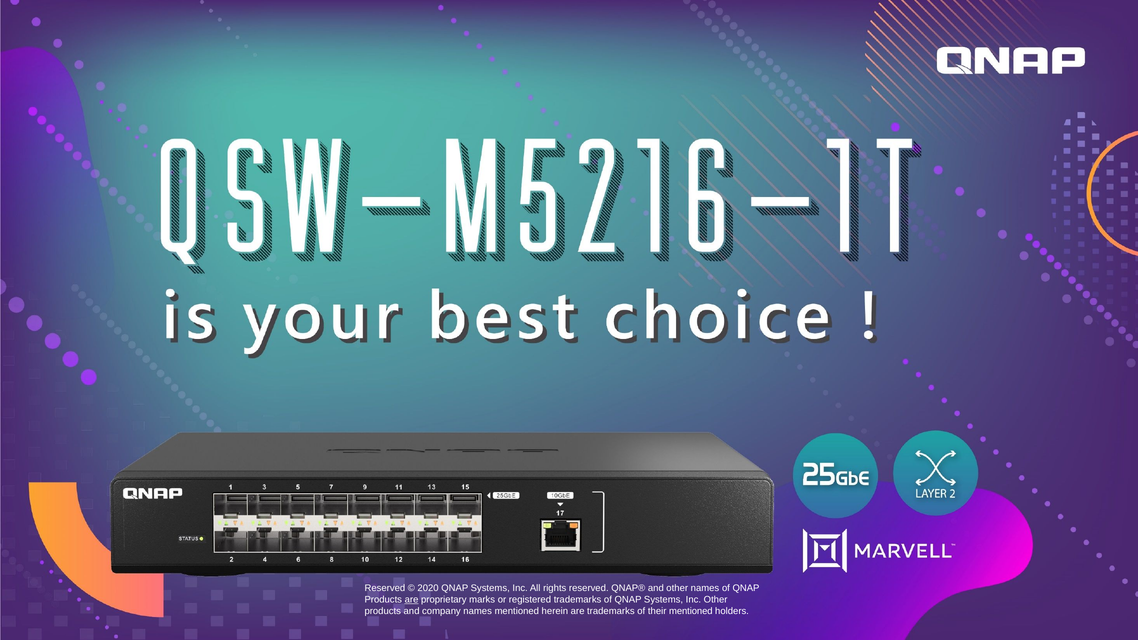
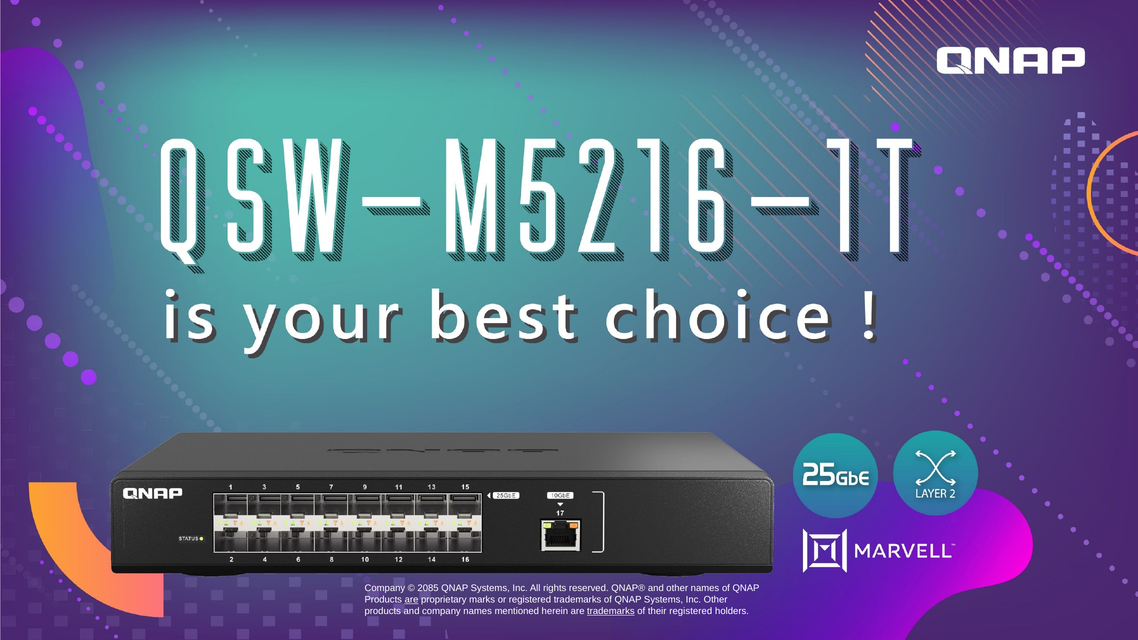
Reserved at (385, 588): Reserved -> Company
2020: 2020 -> 2085
trademarks at (611, 611) underline: none -> present
their mentioned: mentioned -> registered
